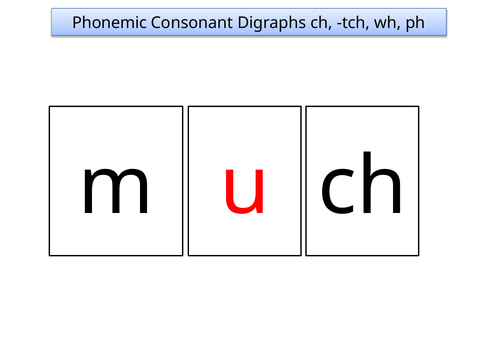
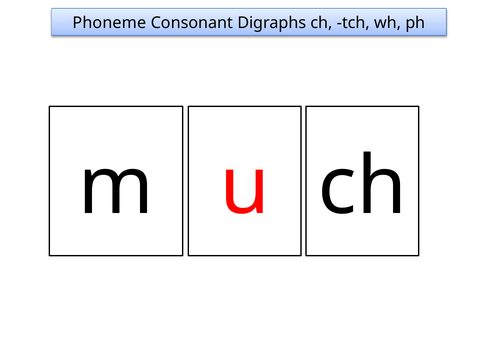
Phonemic: Phonemic -> Phoneme
